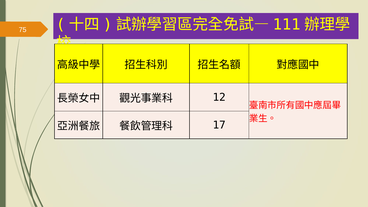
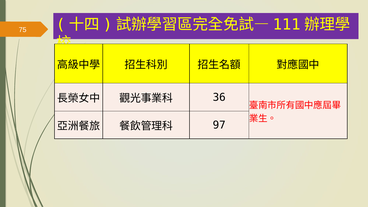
12: 12 -> 36
17: 17 -> 97
